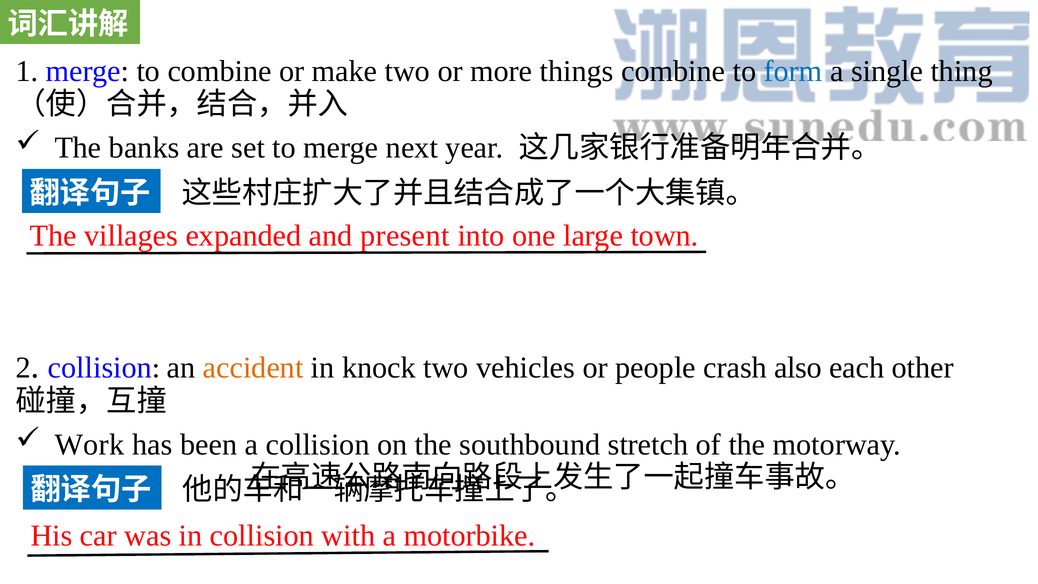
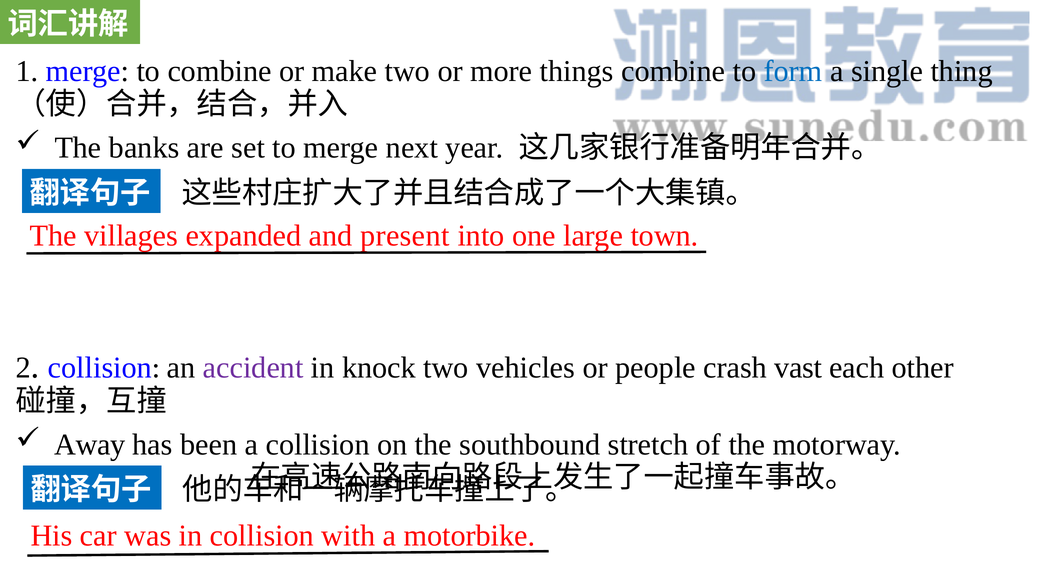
accident colour: orange -> purple
also: also -> vast
Work: Work -> Away
